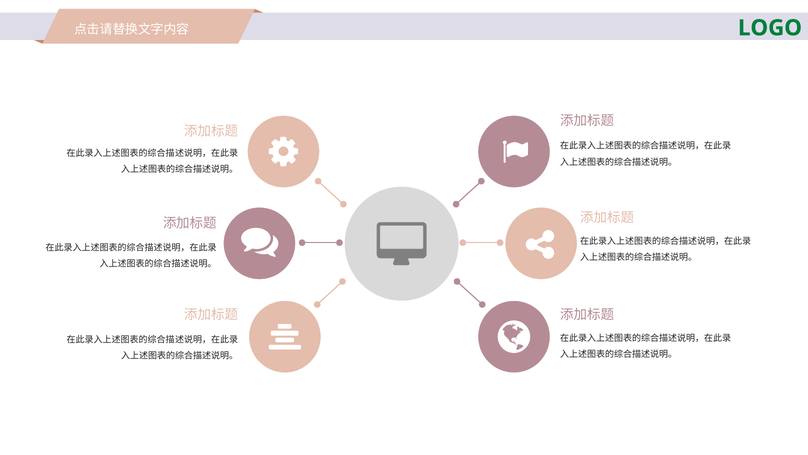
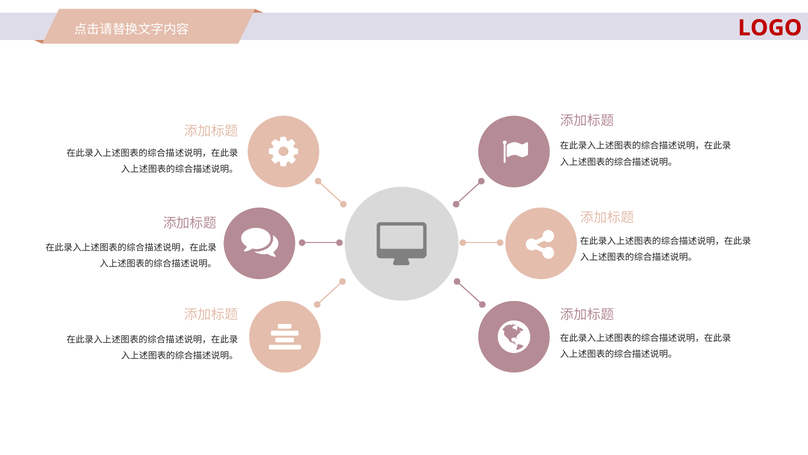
LOGO colour: green -> red
